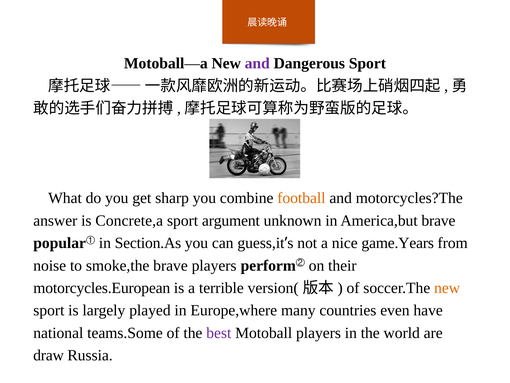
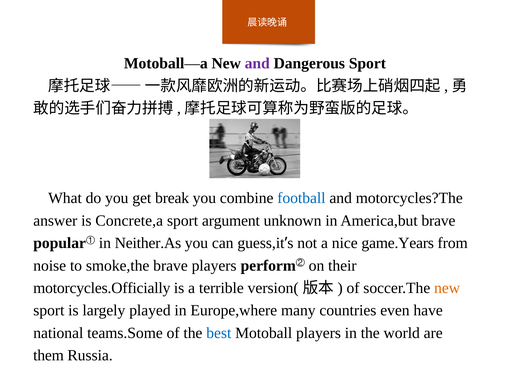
sharp: sharp -> break
football colour: orange -> blue
Section.As: Section.As -> Neither.As
motorcycles.European: motorcycles.European -> motorcycles.Officially
best colour: purple -> blue
draw: draw -> them
